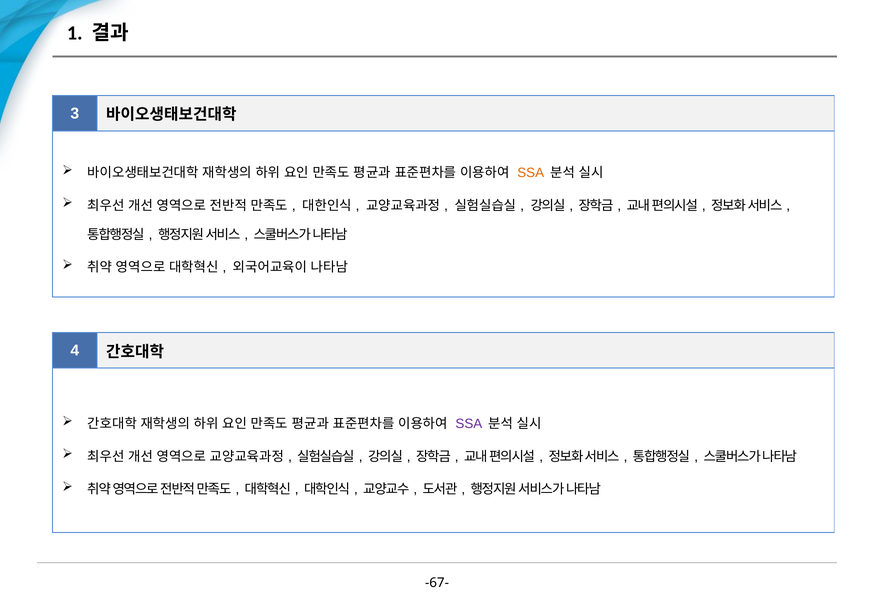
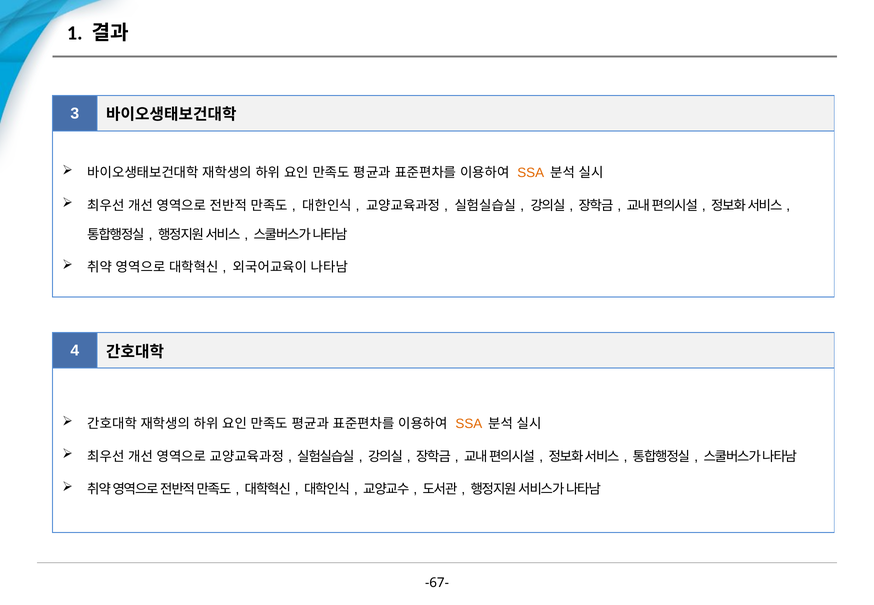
SSA at (469, 424) colour: purple -> orange
